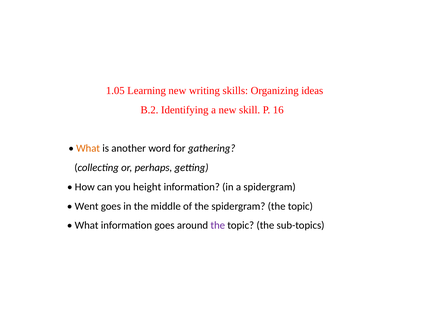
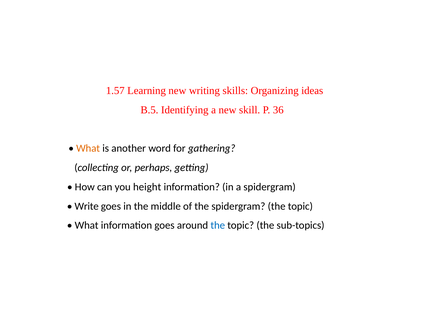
1.05: 1.05 -> 1.57
B.2: B.2 -> B.5
16: 16 -> 36
Went: Went -> Write
the at (218, 225) colour: purple -> blue
